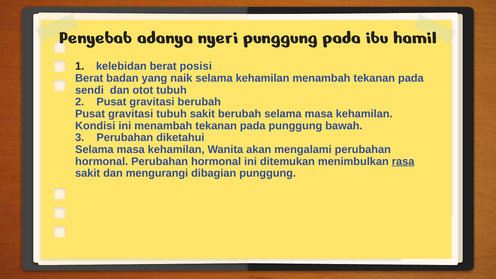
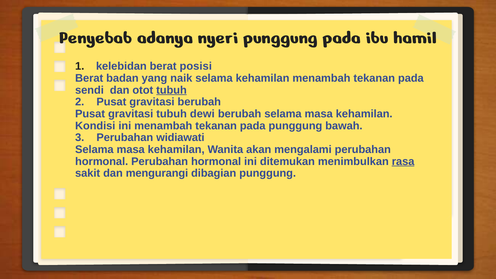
tubuh at (171, 90) underline: none -> present
tubuh sakit: sakit -> dewi
diketahui: diketahui -> widiawati
